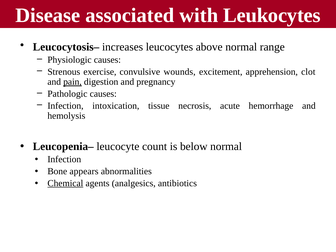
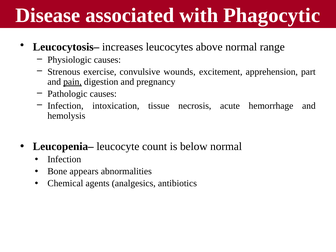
Leukocytes: Leukocytes -> Phagocytic
clot: clot -> part
Chemical underline: present -> none
